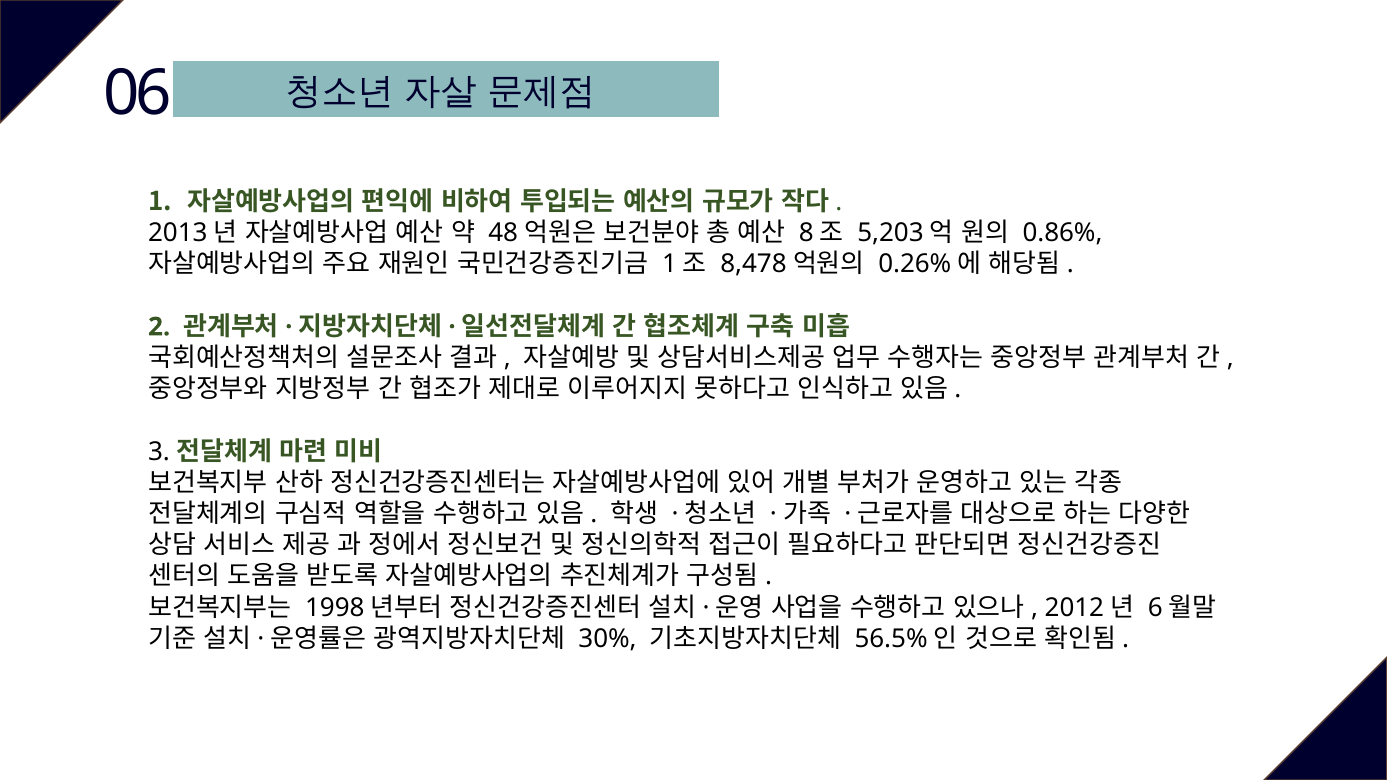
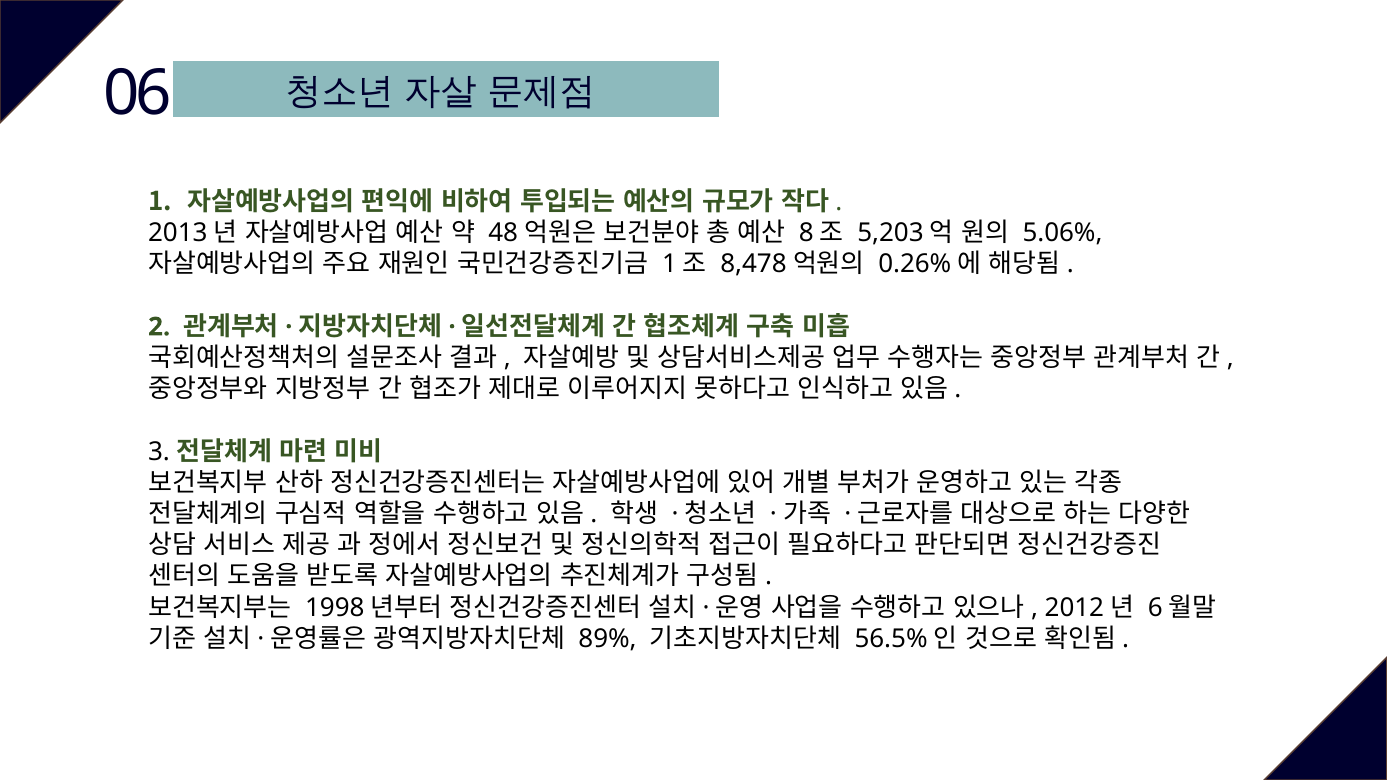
0.86%: 0.86% -> 5.06%
30%: 30% -> 89%
